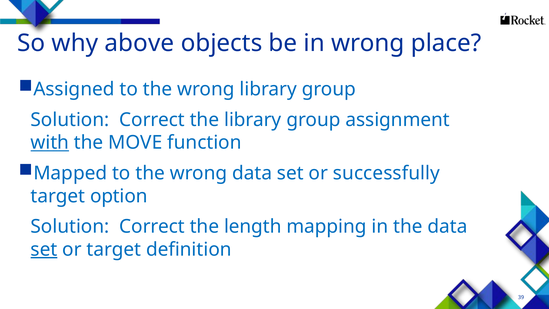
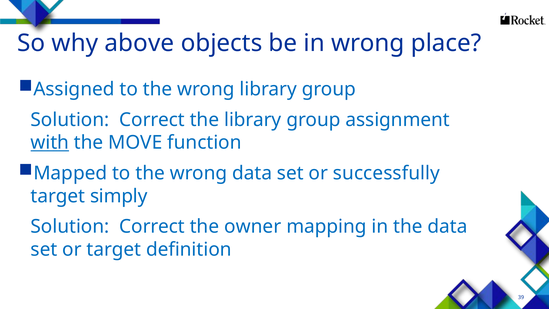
option: option -> simply
length: length -> owner
set at (44, 249) underline: present -> none
